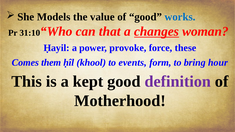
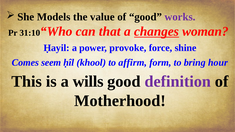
works colour: blue -> purple
these: these -> shine
them: them -> seem
events: events -> affirm
kept: kept -> wills
